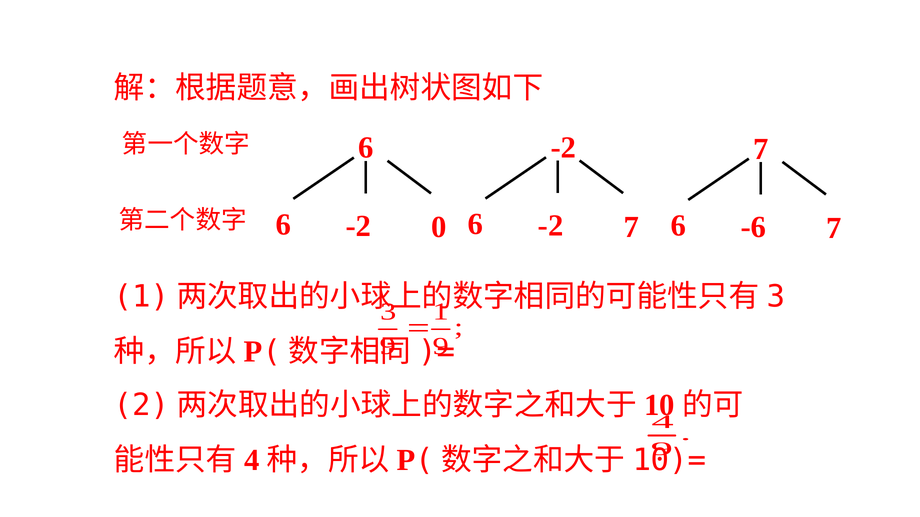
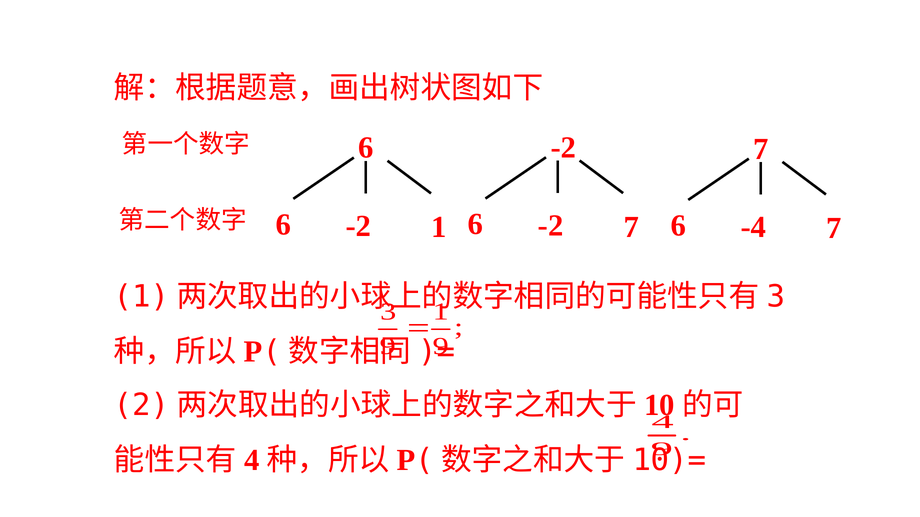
-2 0: 0 -> 1
-6: -6 -> -4
